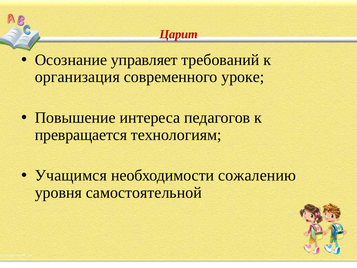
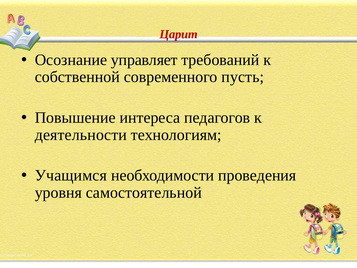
организация: организация -> собственной
уроке: уроке -> пусть
превращается: превращается -> деятельности
сожалению: сожалению -> проведения
